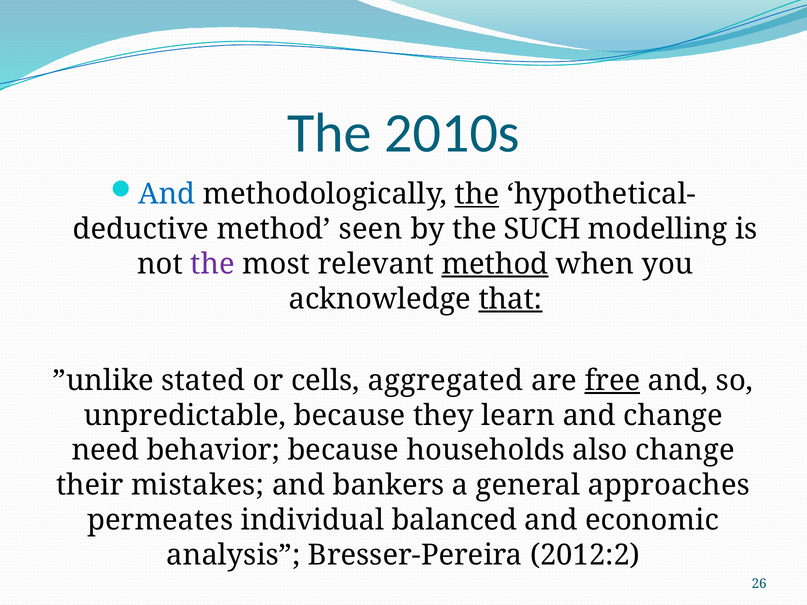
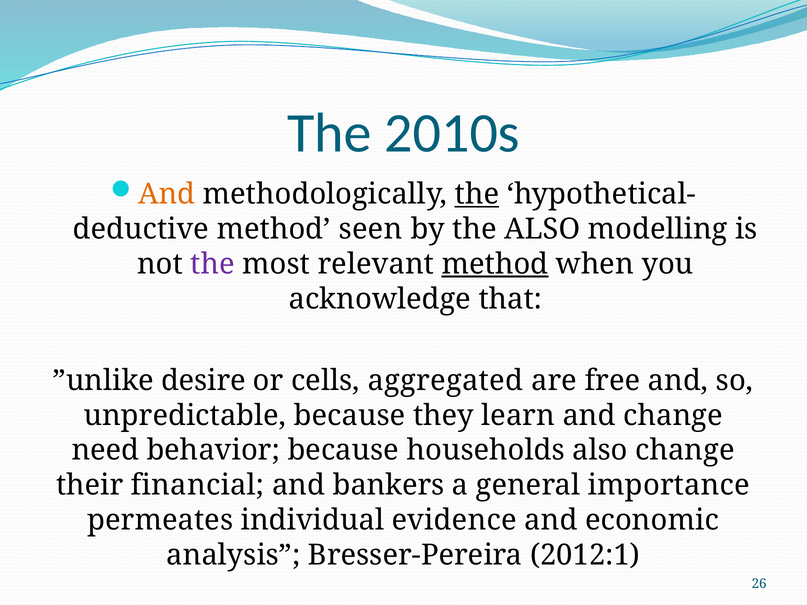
And at (167, 194) colour: blue -> orange
the SUCH: SUCH -> ALSO
that underline: present -> none
stated: stated -> desire
free underline: present -> none
mistakes: mistakes -> financial
approaches: approaches -> importance
balanced: balanced -> evidence
2012:2: 2012:2 -> 2012:1
